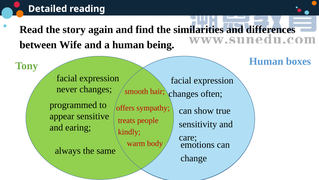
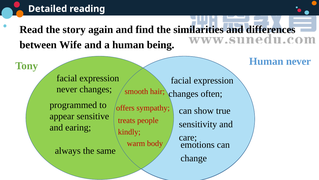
Human boxes: boxes -> never
